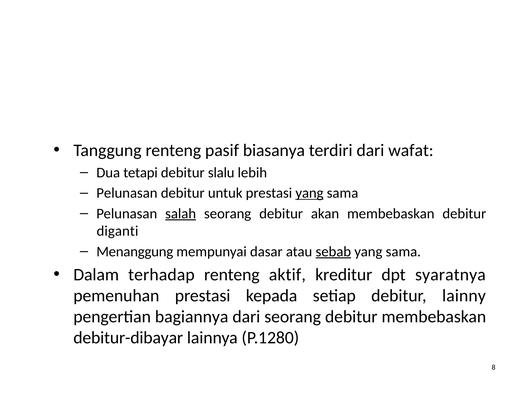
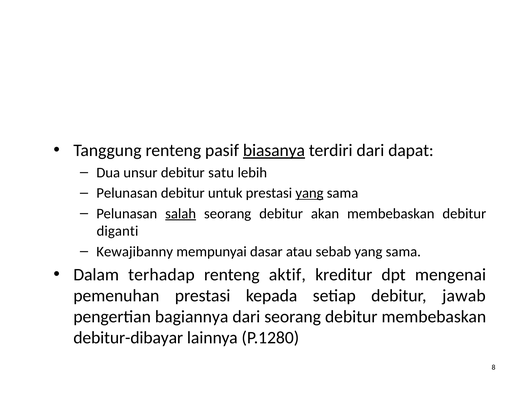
biasanya underline: none -> present
wafat: wafat -> dapat
tetapi: tetapi -> unsur
slalu: slalu -> satu
Menanggung: Menanggung -> Kewajibanny
sebab underline: present -> none
syaratnya: syaratnya -> mengenai
lainny: lainny -> jawab
